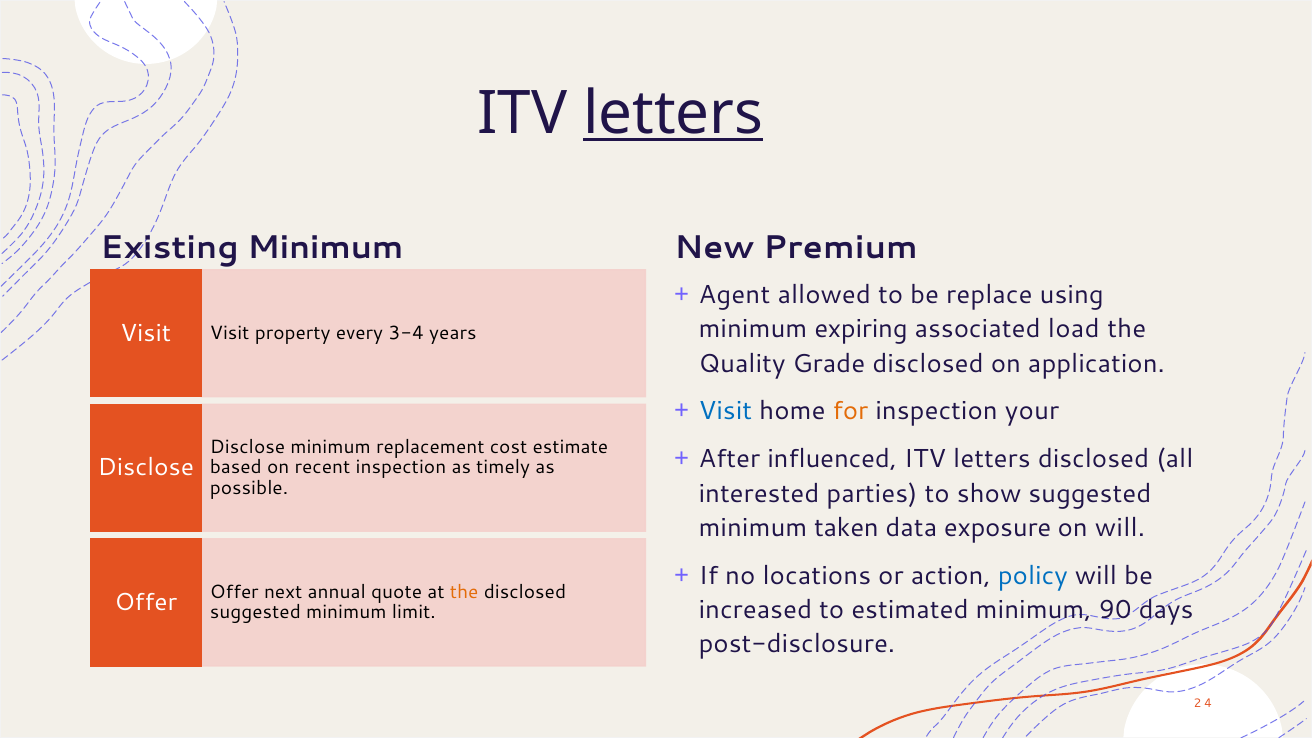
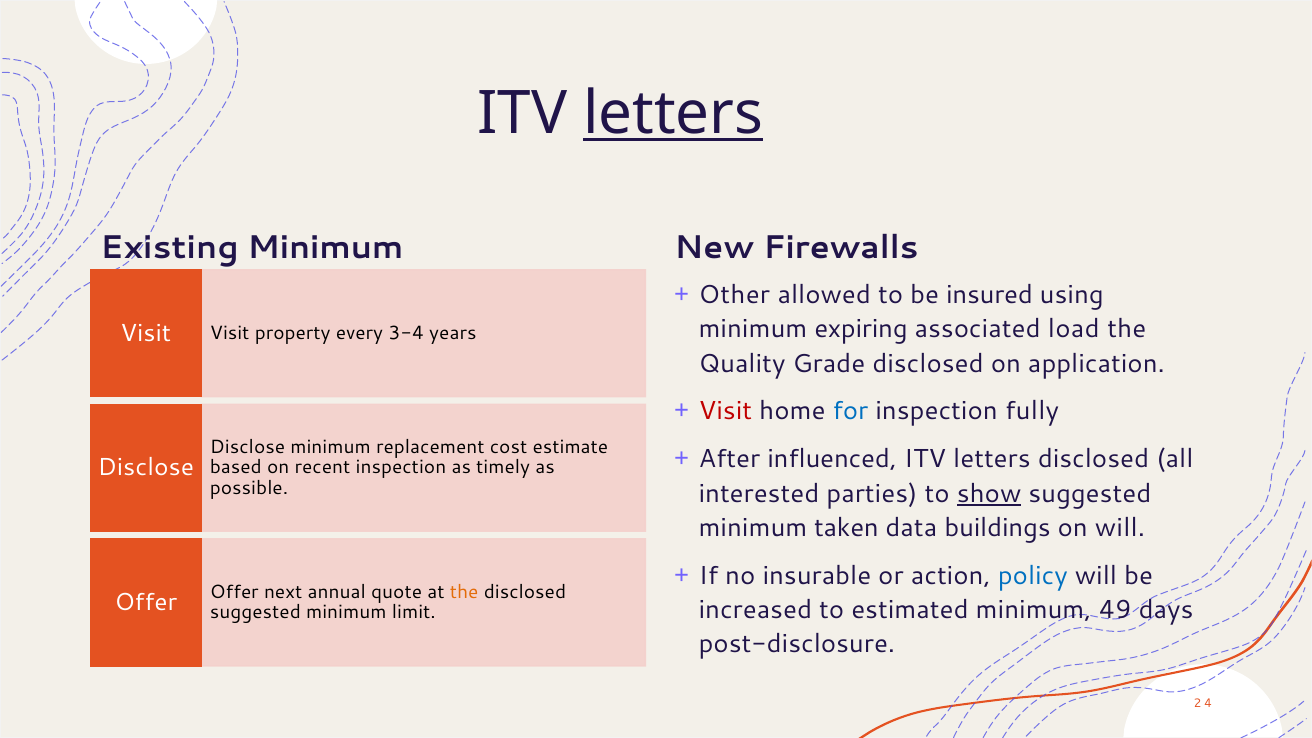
Premium: Premium -> Firewalls
Agent: Agent -> Other
replace: replace -> insured
Visit at (725, 411) colour: blue -> red
for colour: orange -> blue
your: your -> fully
show underline: none -> present
exposure: exposure -> buildings
locations: locations -> insurable
90: 90 -> 49
